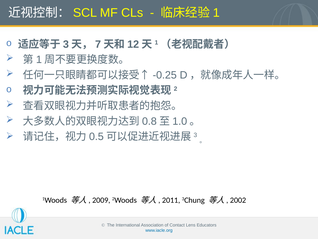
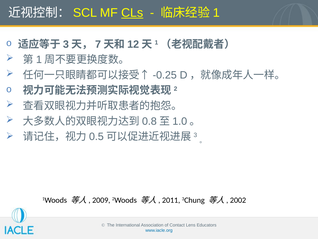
CLs underline: none -> present
